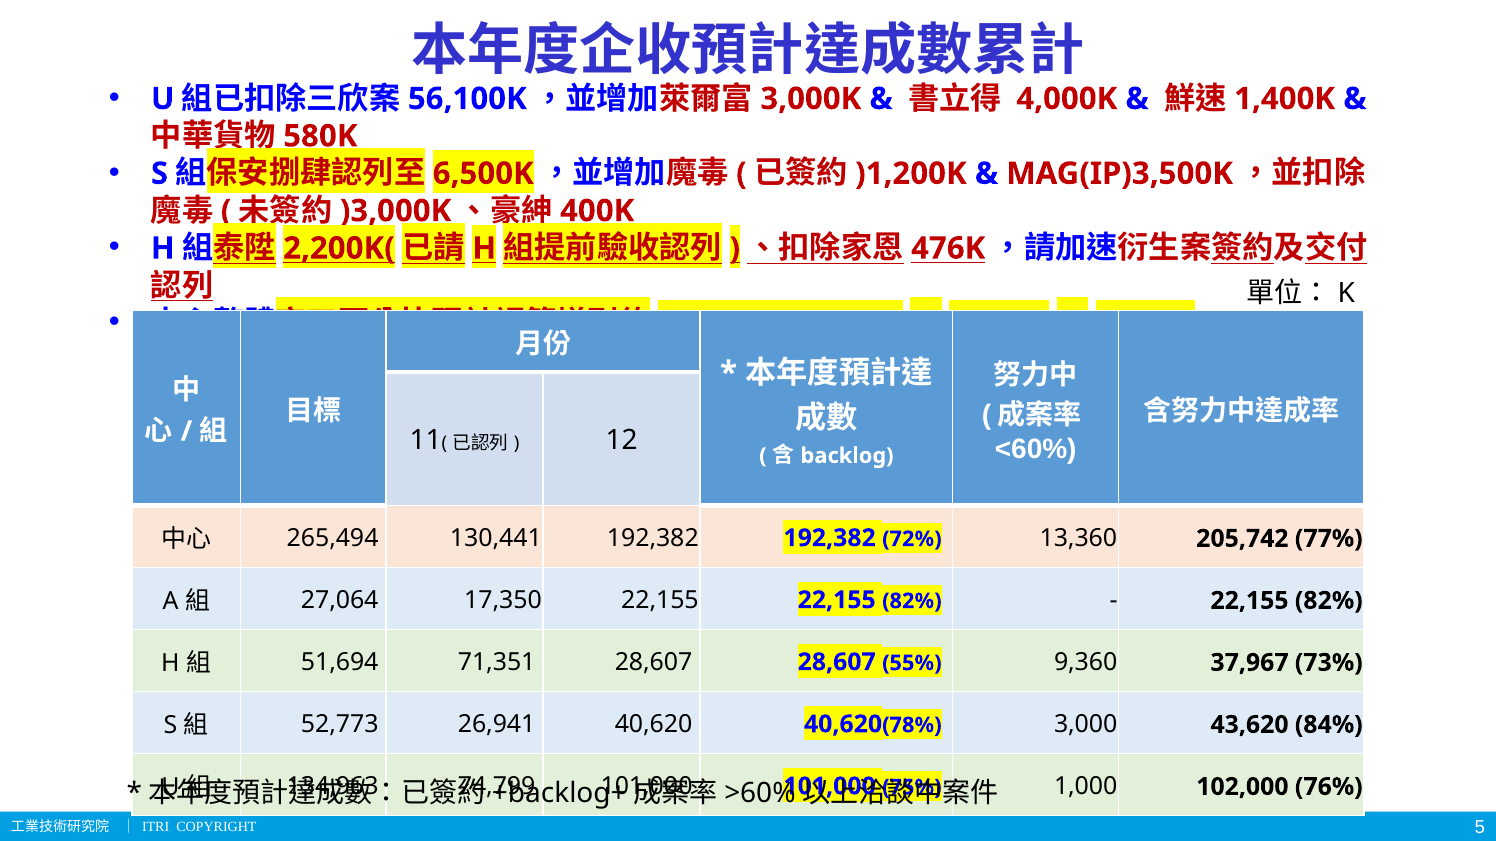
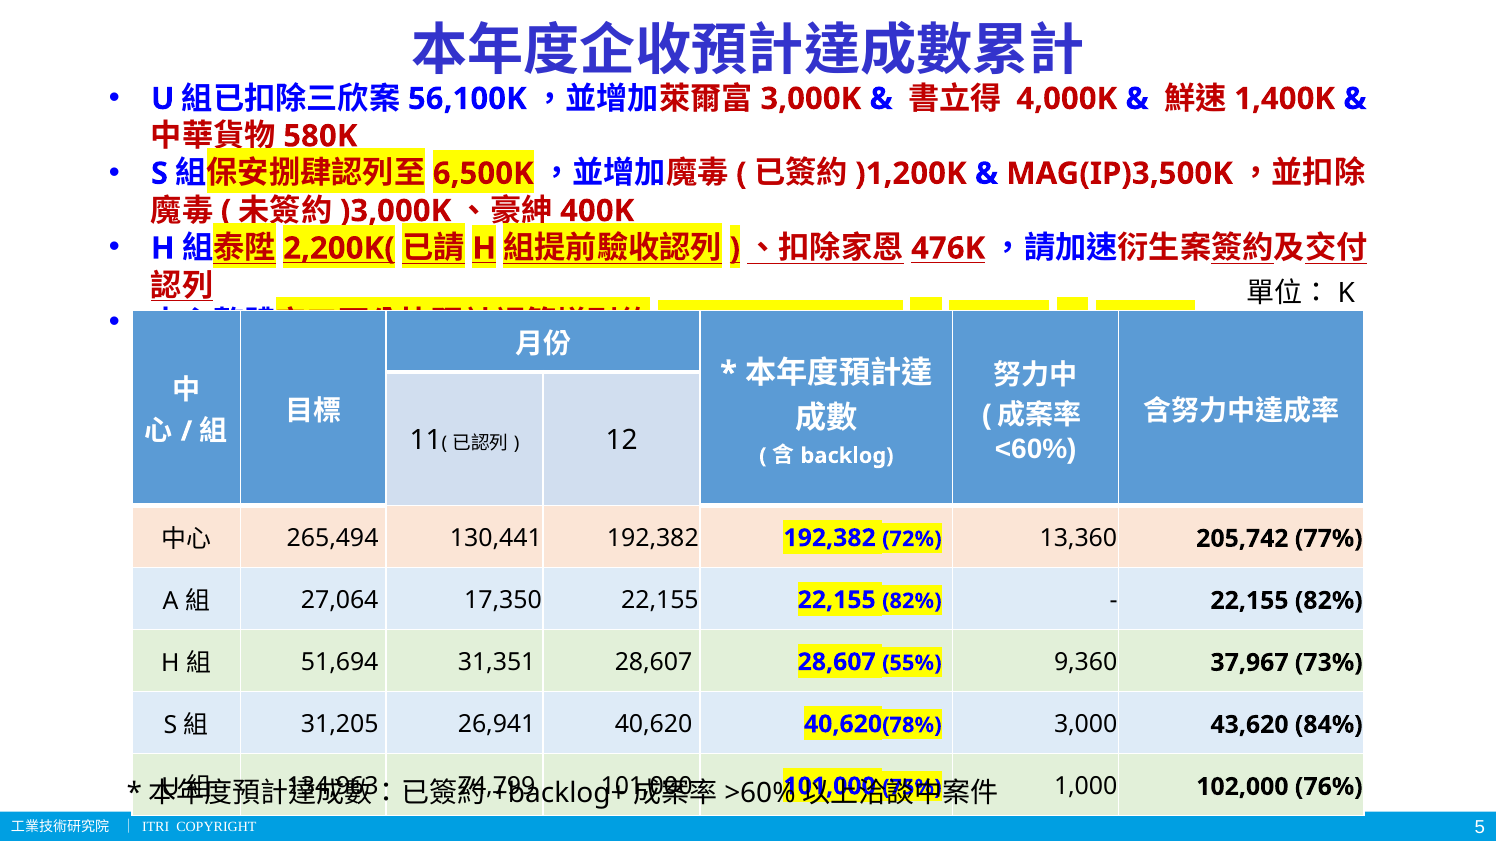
71,351: 71,351 -> 31,351
52,773: 52,773 -> 31,205
